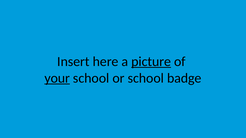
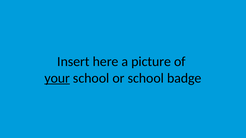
picture underline: present -> none
